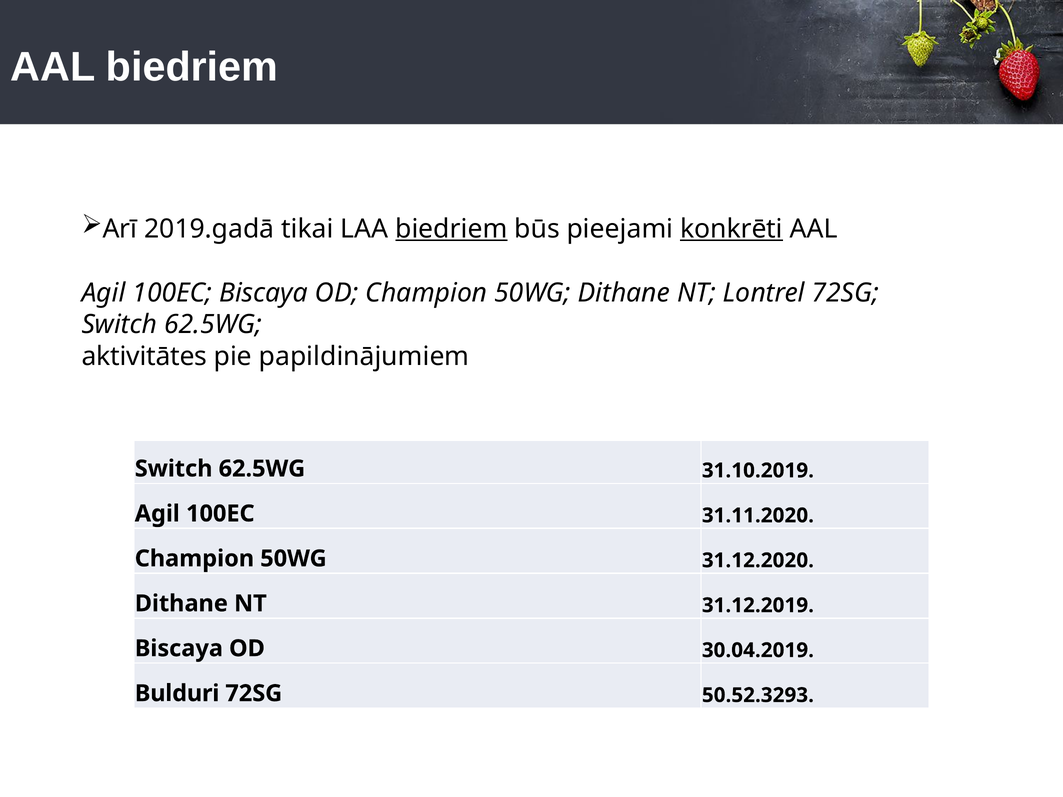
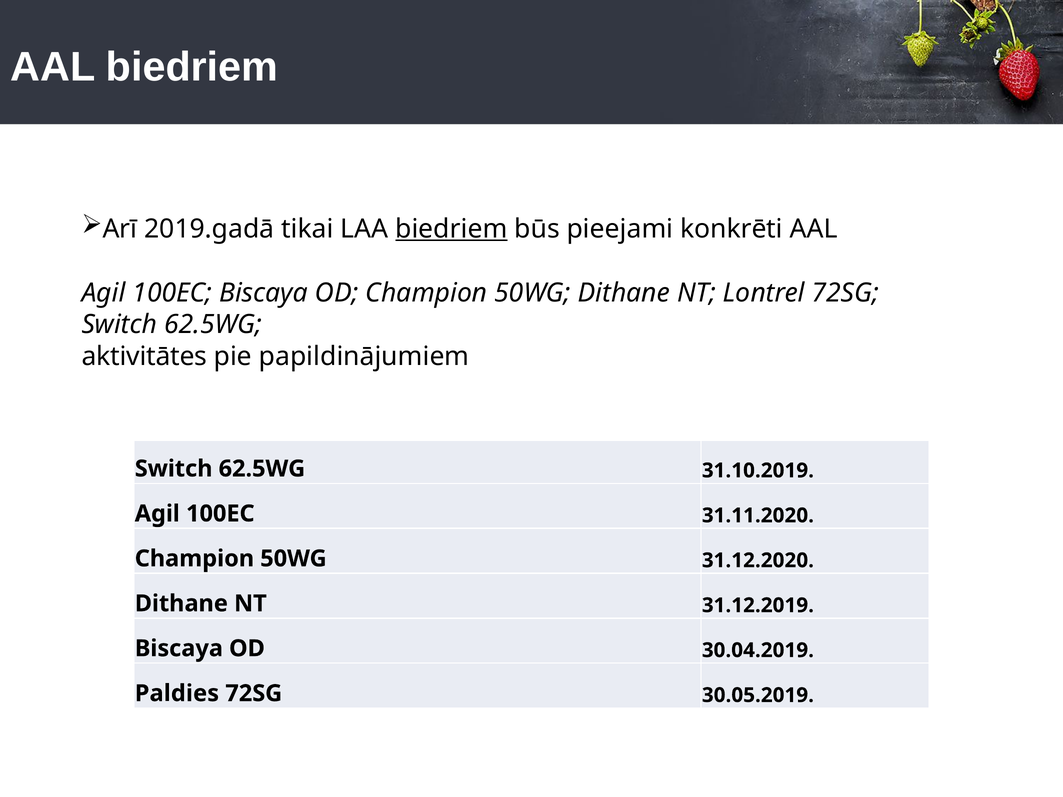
konkrēti underline: present -> none
Bulduri: Bulduri -> Paldies
50.52.3293: 50.52.3293 -> 30.05.2019
